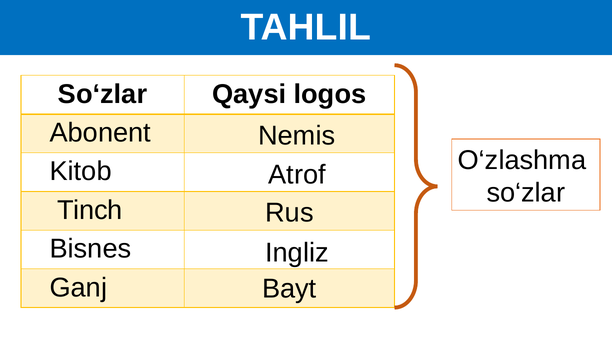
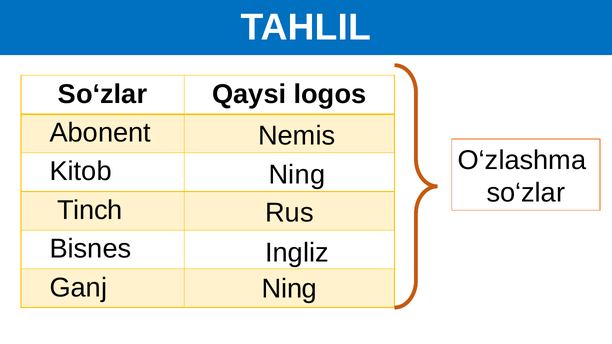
Atrof at (297, 175): Atrof -> Ning
Ganj Bayt: Bayt -> Ning
